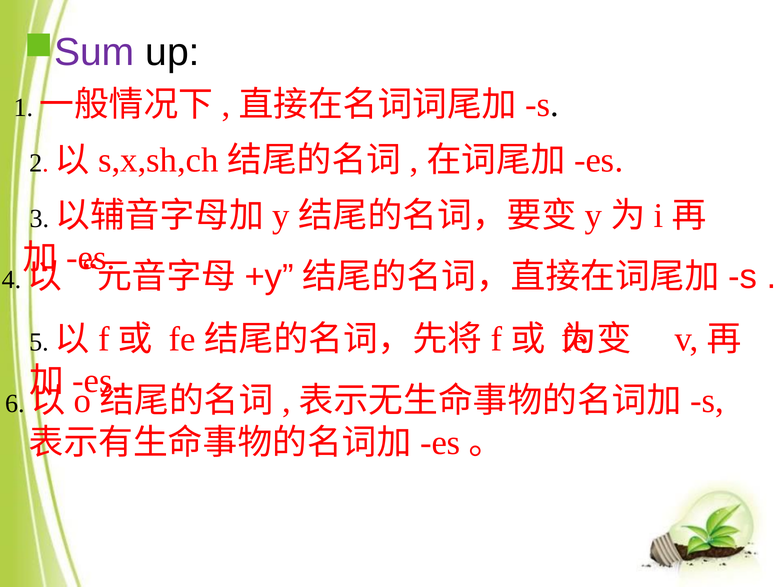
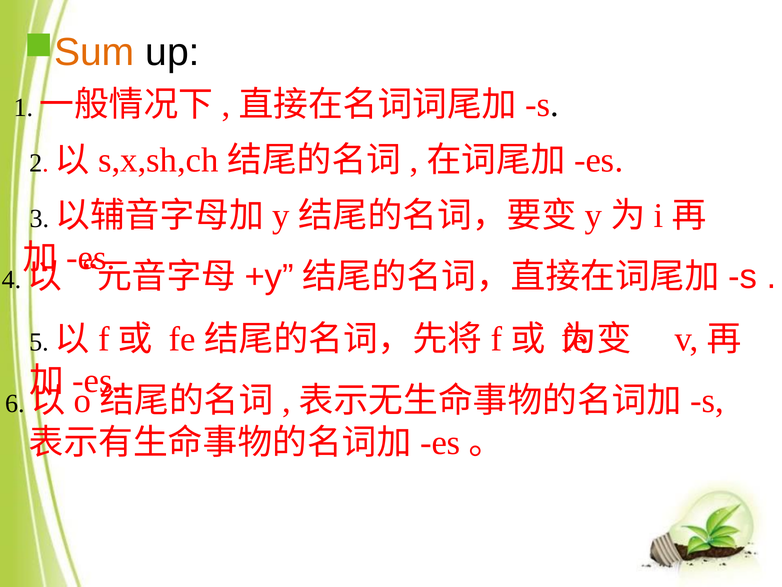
Sum colour: purple -> orange
